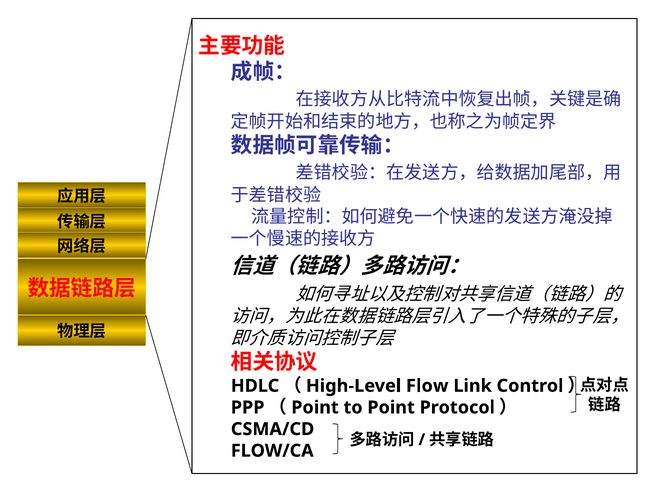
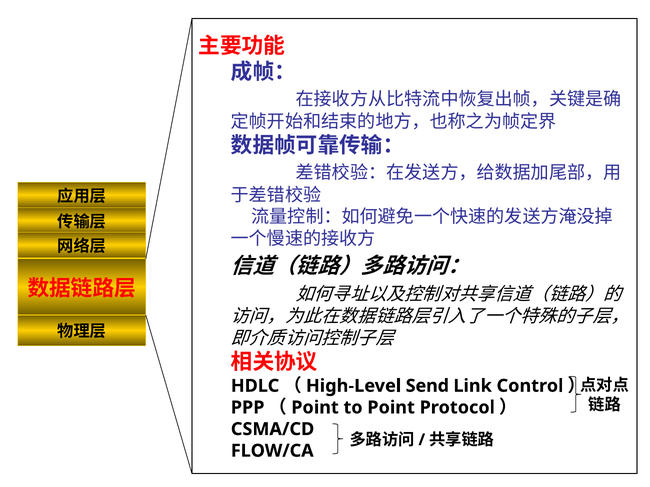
Flow: Flow -> Send
